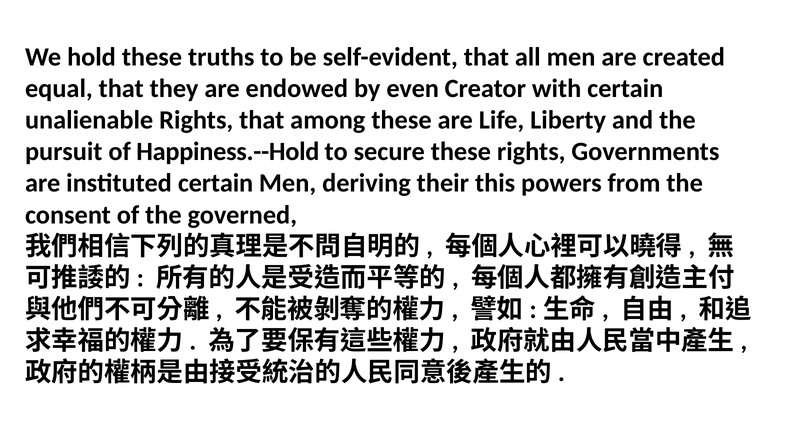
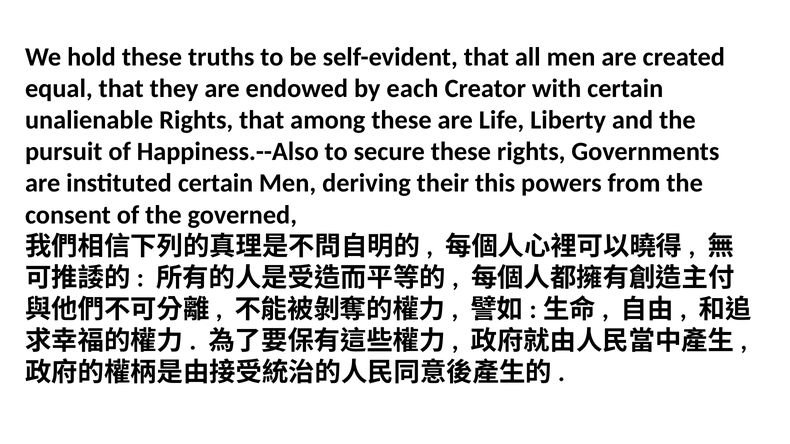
even: even -> each
Happiness.--Hold: Happiness.--Hold -> Happiness.--Also
